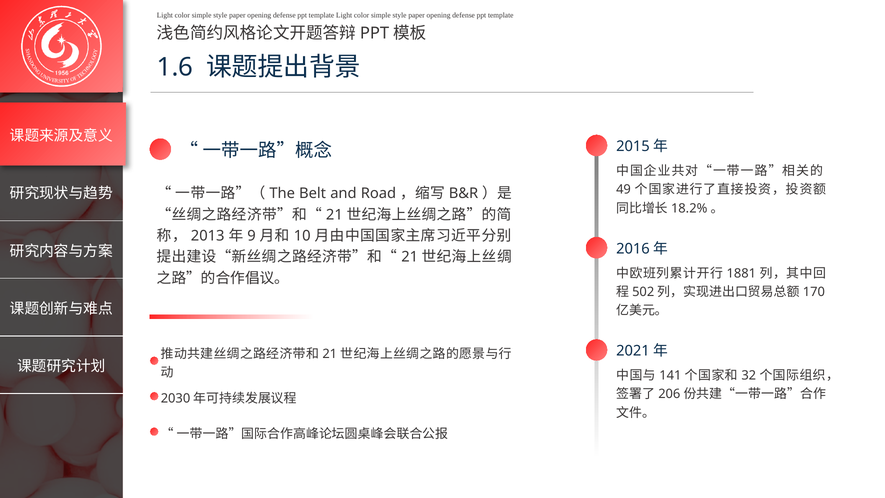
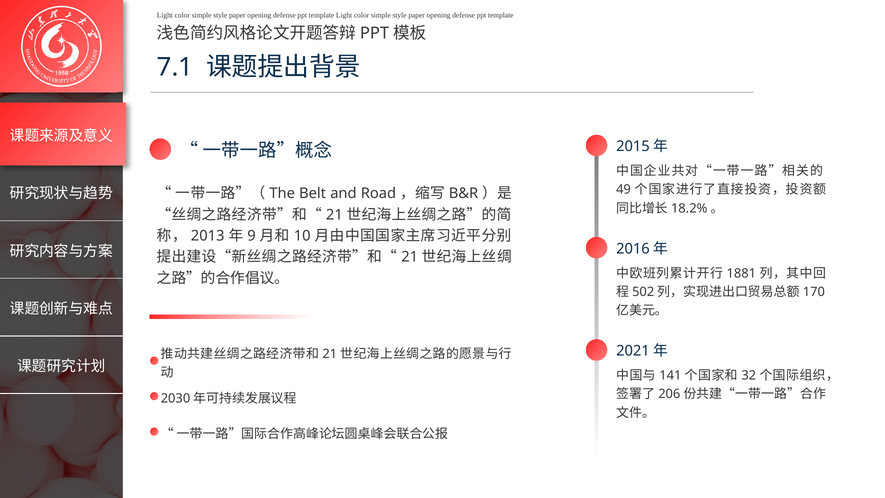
1.6: 1.6 -> 7.1
